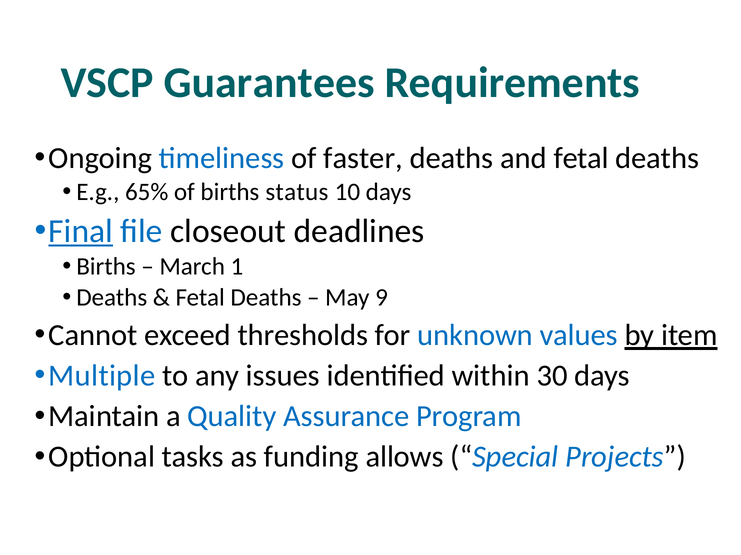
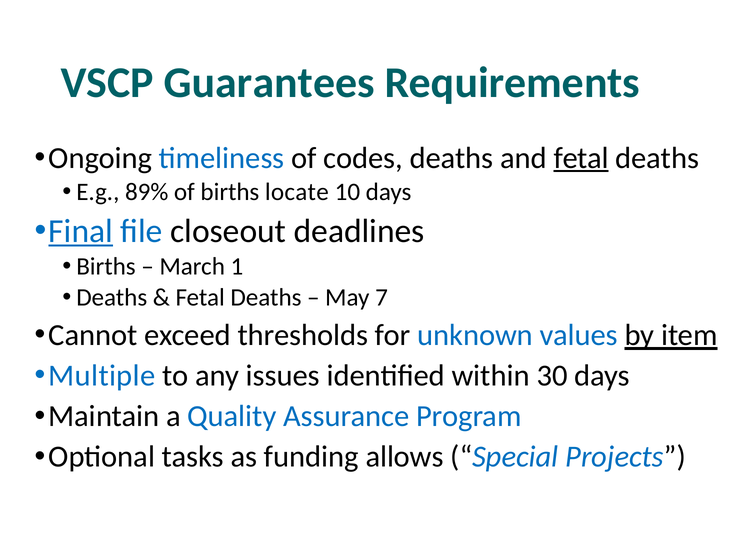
faster: faster -> codes
fetal at (581, 158) underline: none -> present
65%: 65% -> 89%
status: status -> locate
9: 9 -> 7
